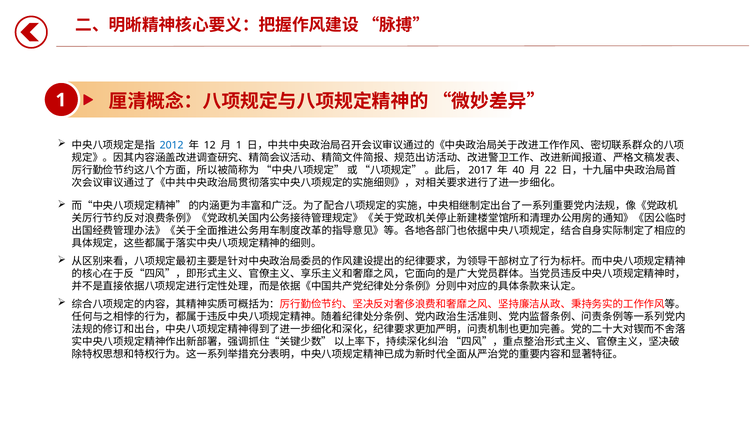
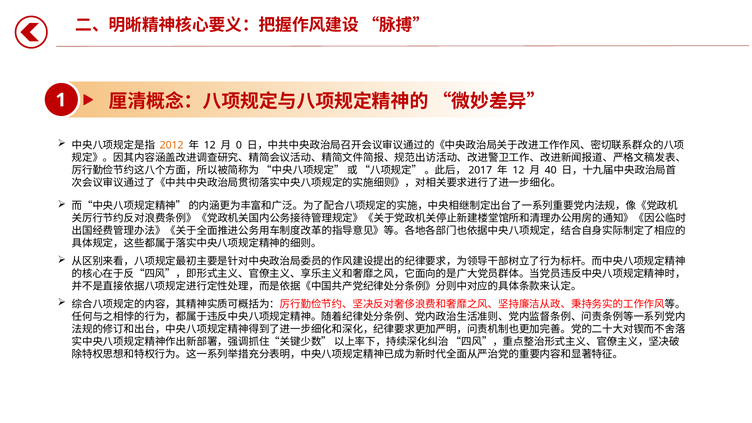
2012 colour: blue -> orange
1 at (239, 145): 1 -> 0
40 at (518, 170): 40 -> 12
22: 22 -> 40
